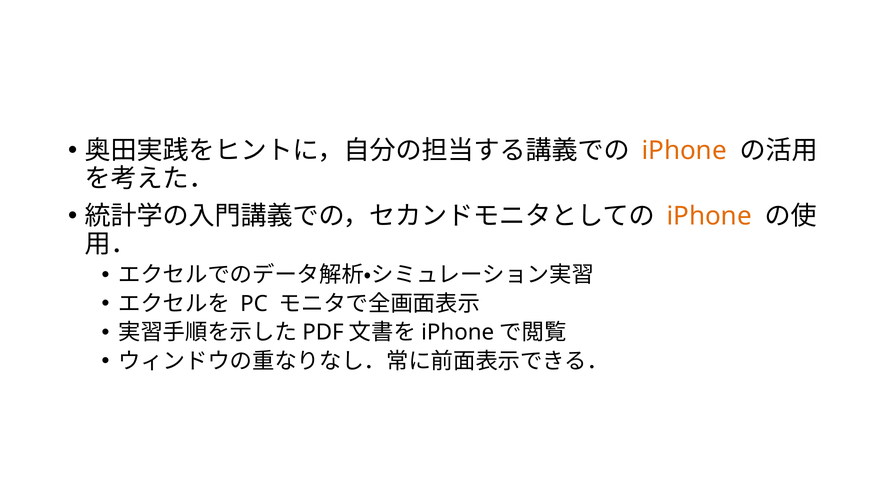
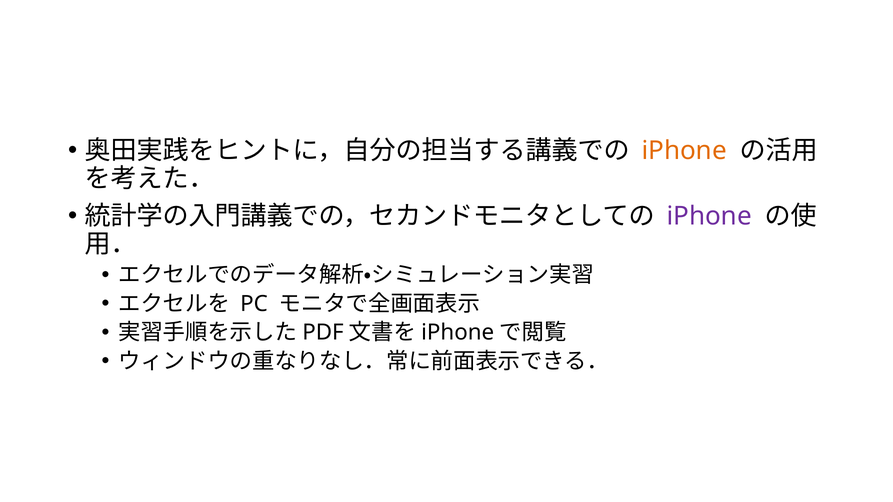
iPhone at (709, 216) colour: orange -> purple
